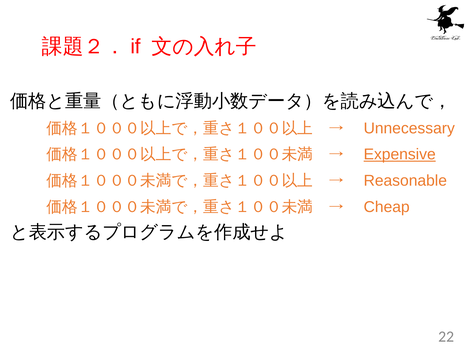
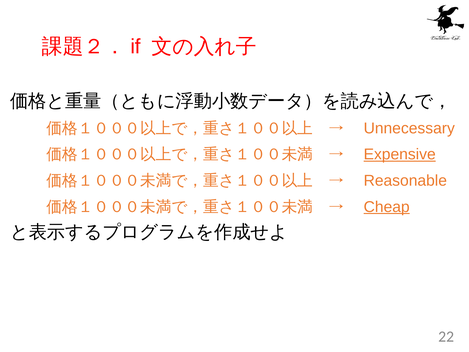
Cheap underline: none -> present
